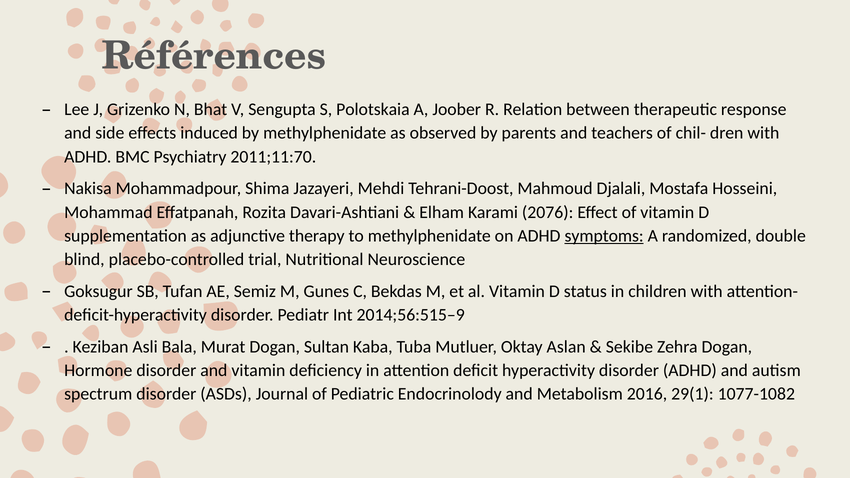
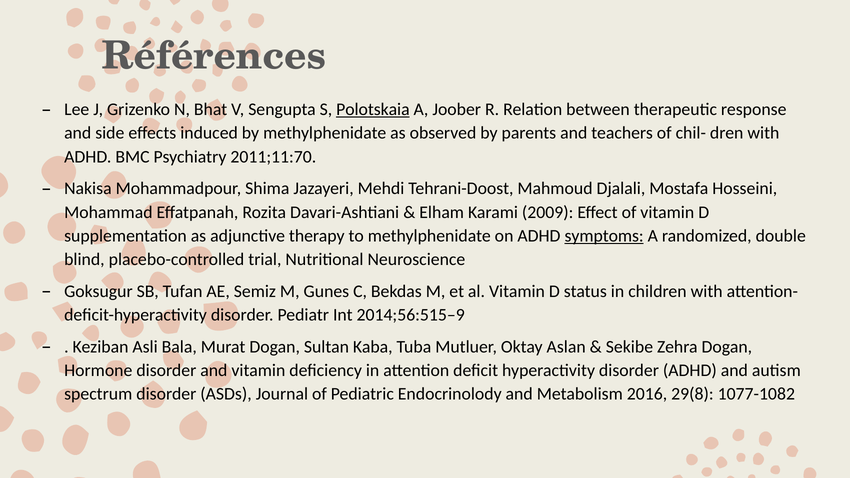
Polotskaia underline: none -> present
2076: 2076 -> 2009
29(1: 29(1 -> 29(8
